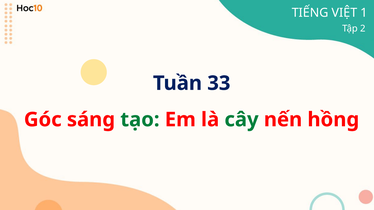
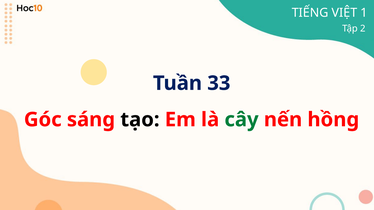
tạo colour: green -> black
